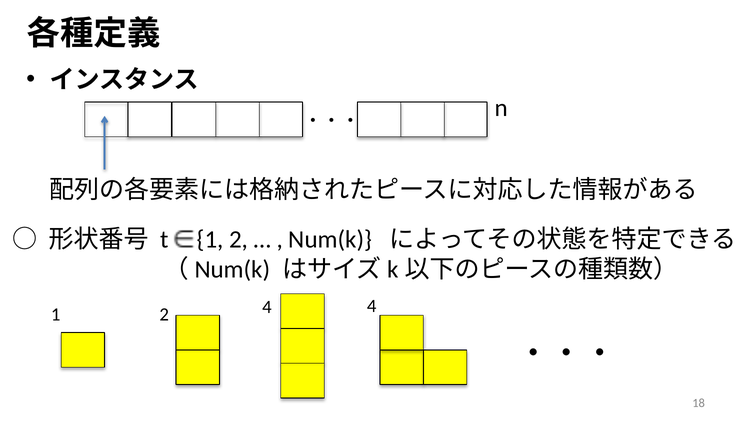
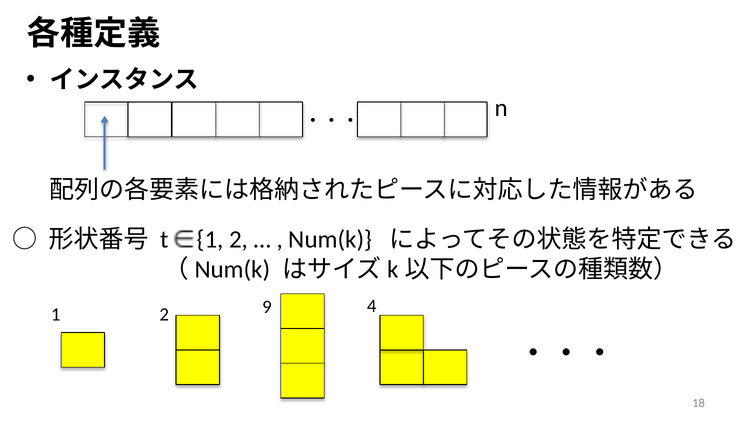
2 4: 4 -> 9
